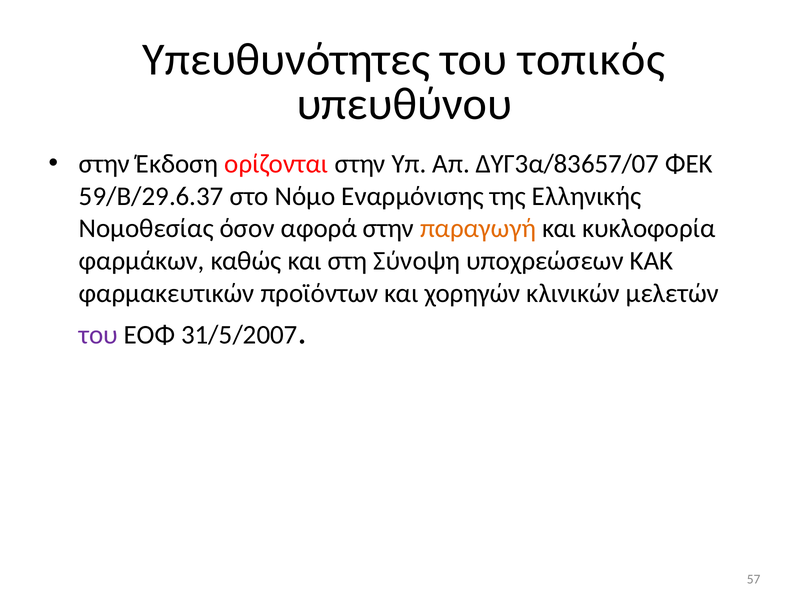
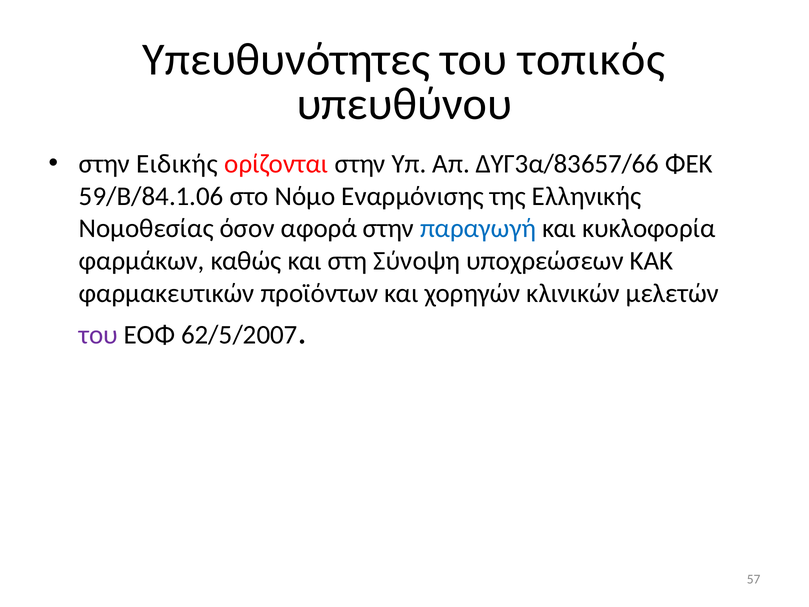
Έκδοση: Έκδοση -> Ειδικής
ΔΥΓ3α/83657/07: ΔΥΓ3α/83657/07 -> ΔΥΓ3α/83657/66
59/Β/29.6.37: 59/Β/29.6.37 -> 59/Β/84.1.06
παραγωγή colour: orange -> blue
31/5/2007: 31/5/2007 -> 62/5/2007
